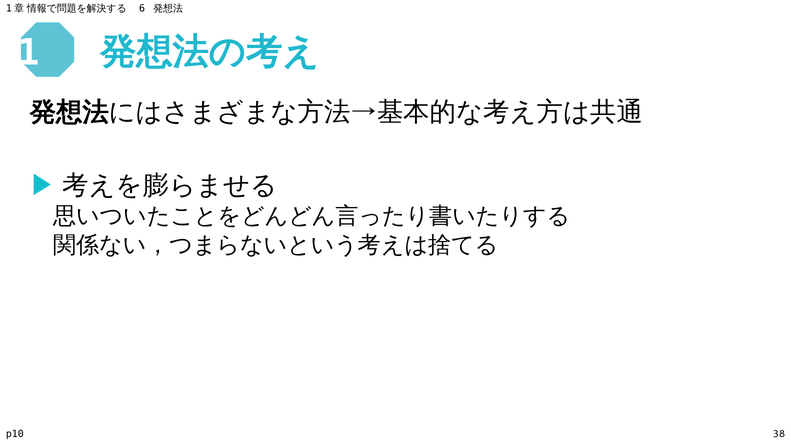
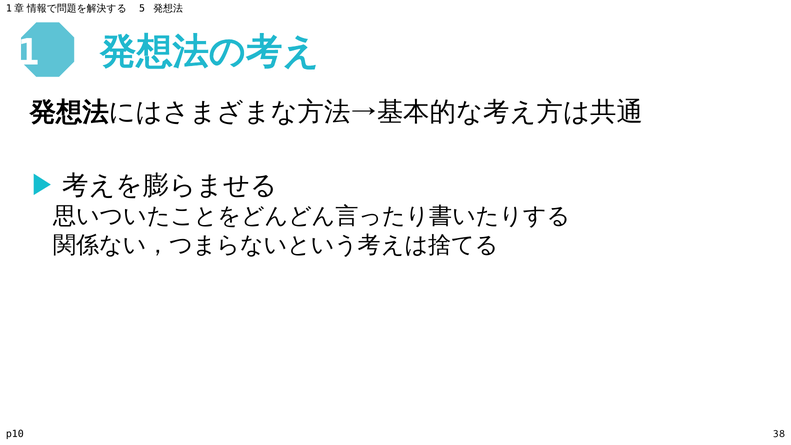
6: 6 -> 5
